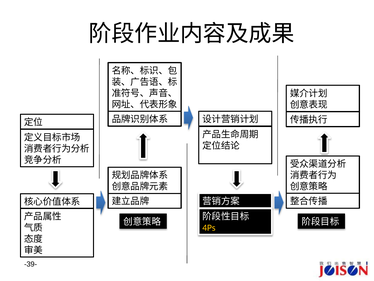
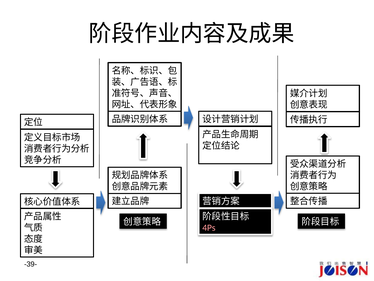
4Ps colour: yellow -> pink
